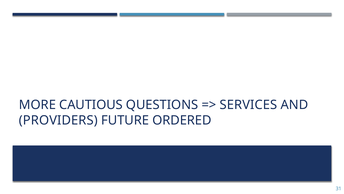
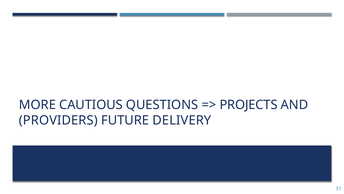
SERVICES: SERVICES -> PROJECTS
ORDERED: ORDERED -> DELIVERY
